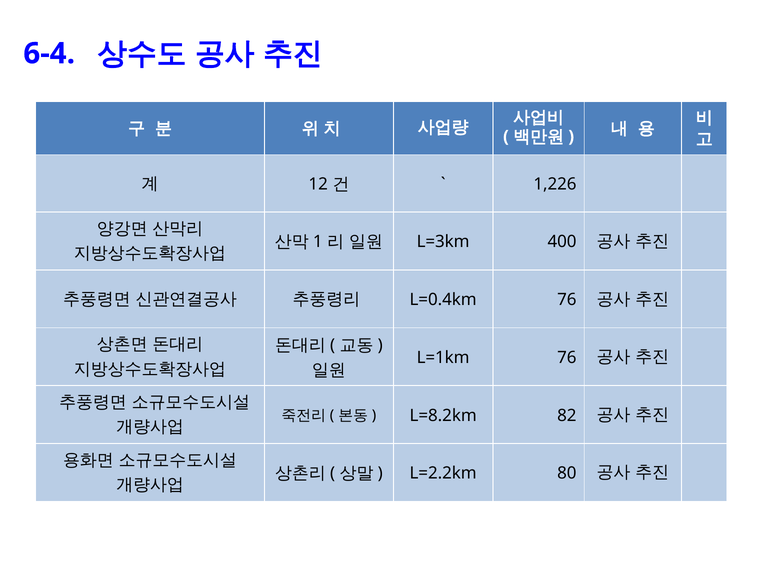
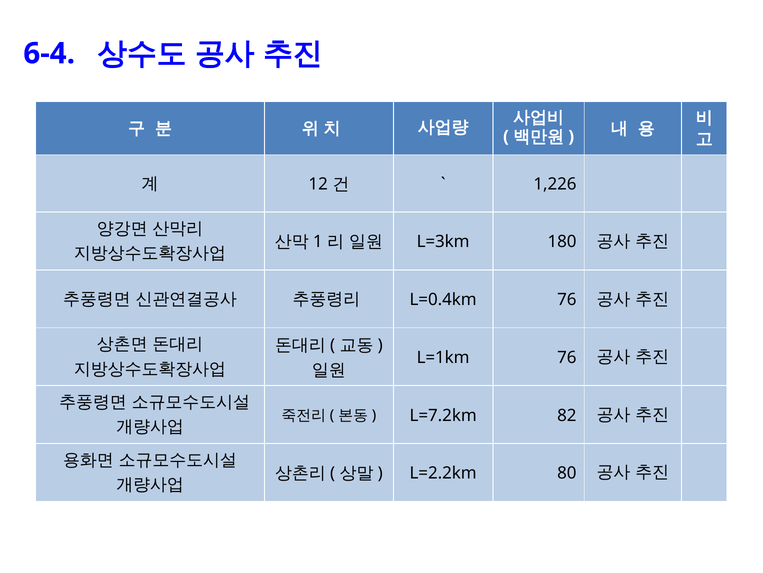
400: 400 -> 180
L=8.2km: L=8.2km -> L=7.2km
